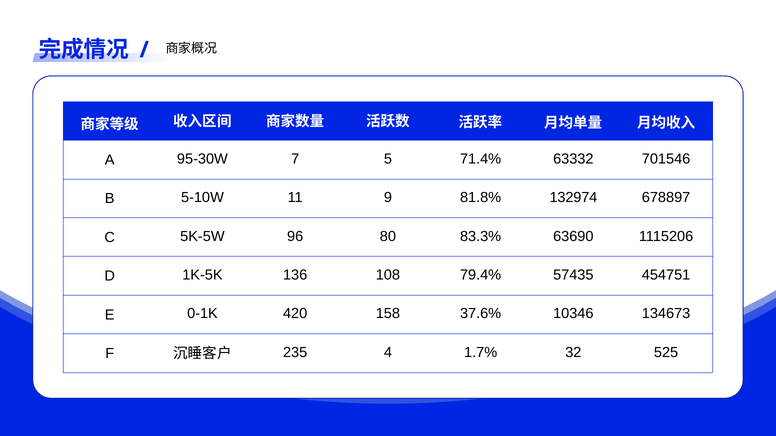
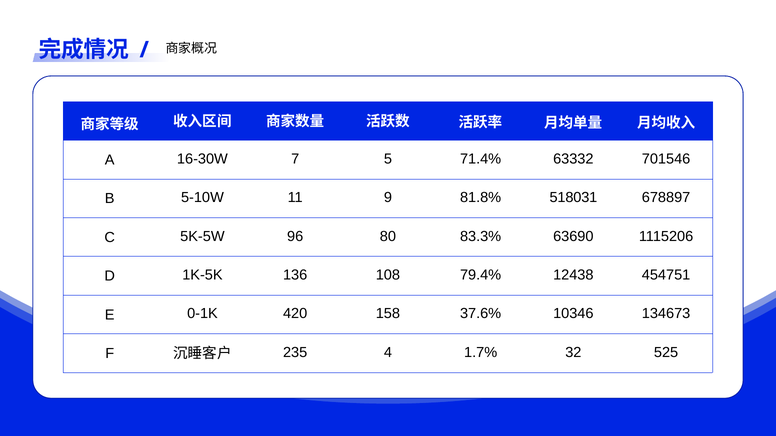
95-30W: 95-30W -> 16-30W
132974: 132974 -> 518031
57435: 57435 -> 12438
